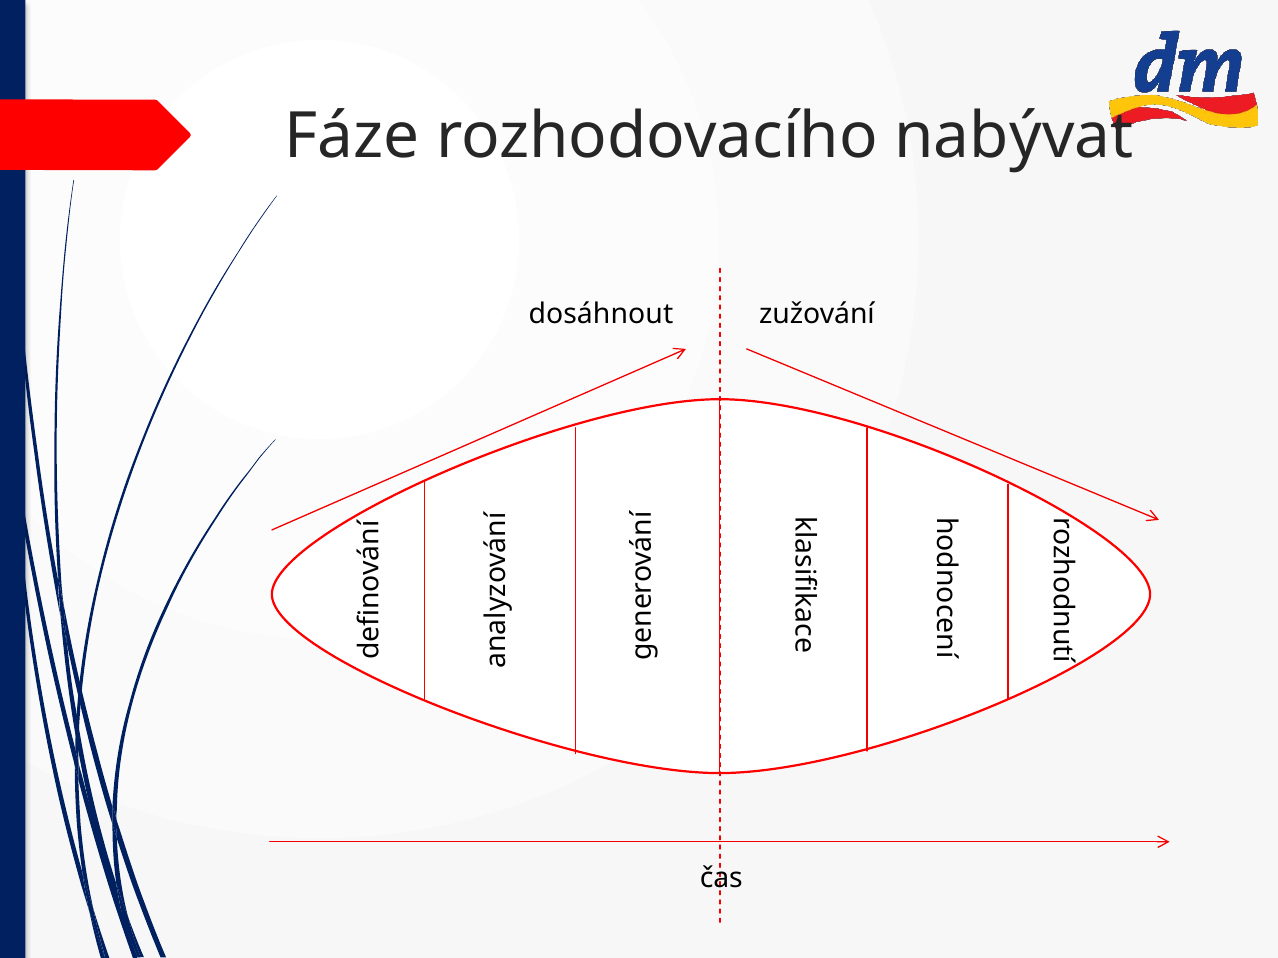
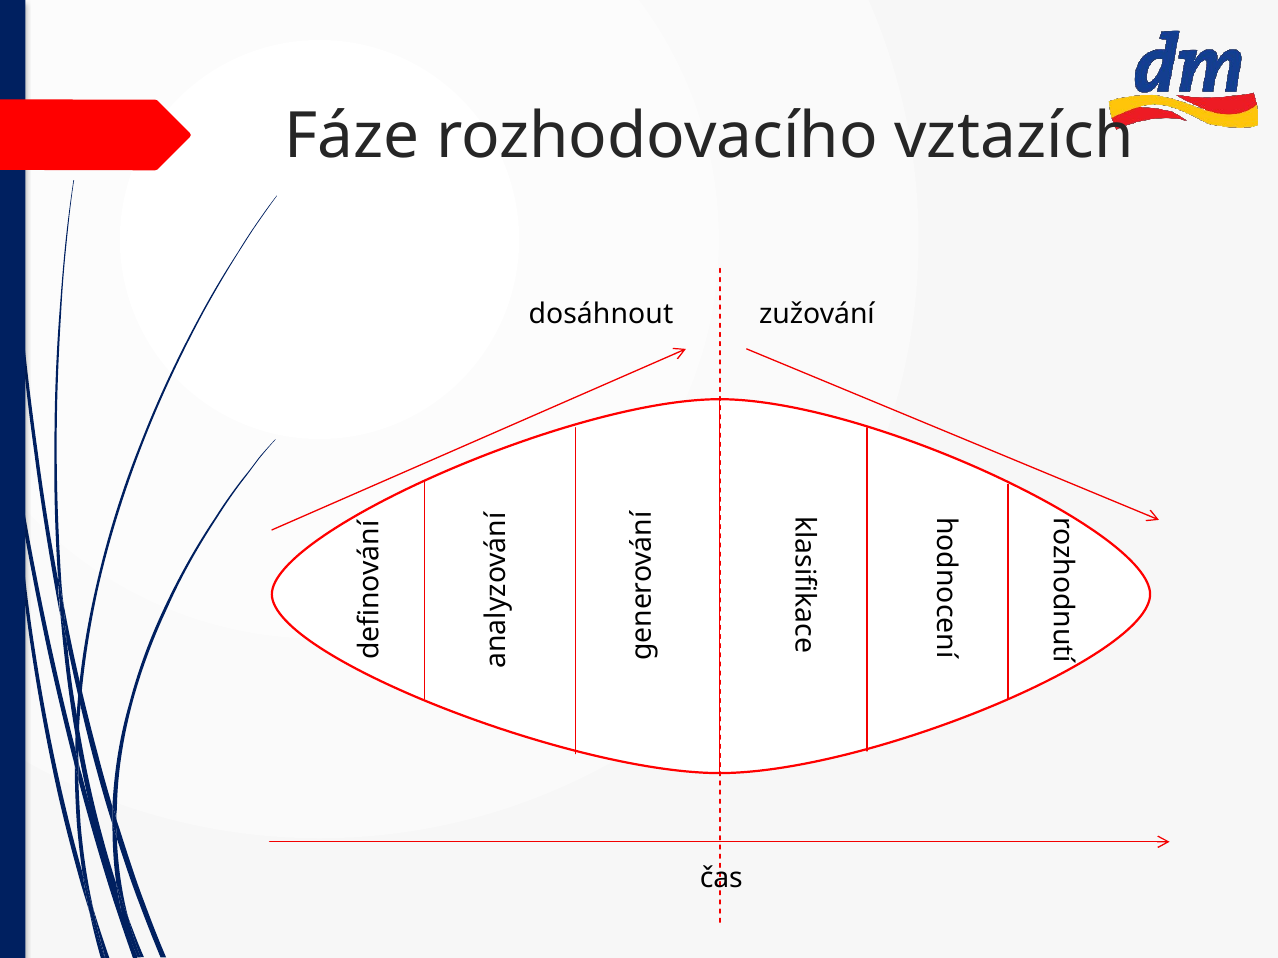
nabývat: nabývat -> vztazích
